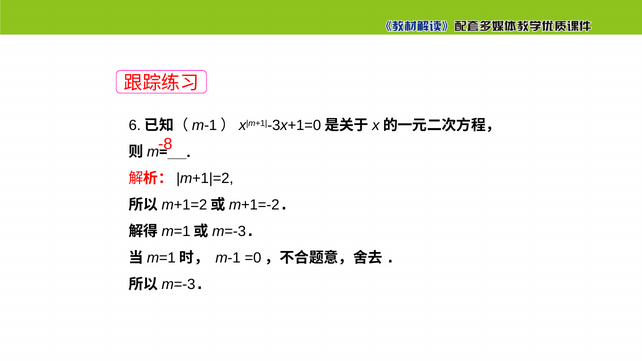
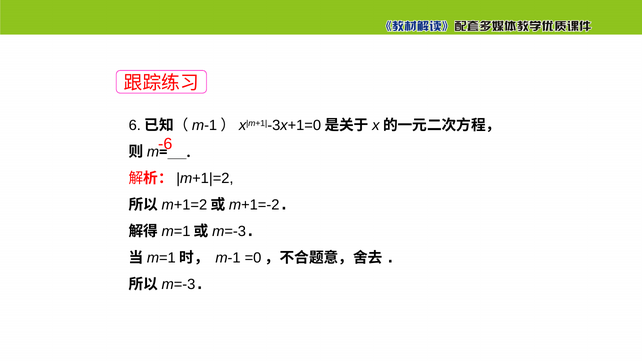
-8: -8 -> -6
